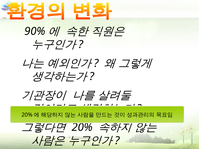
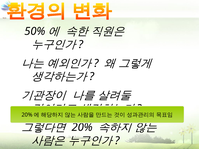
90%: 90% -> 50%
